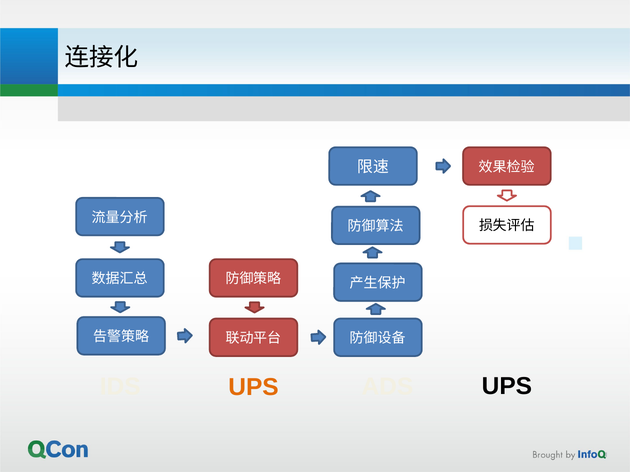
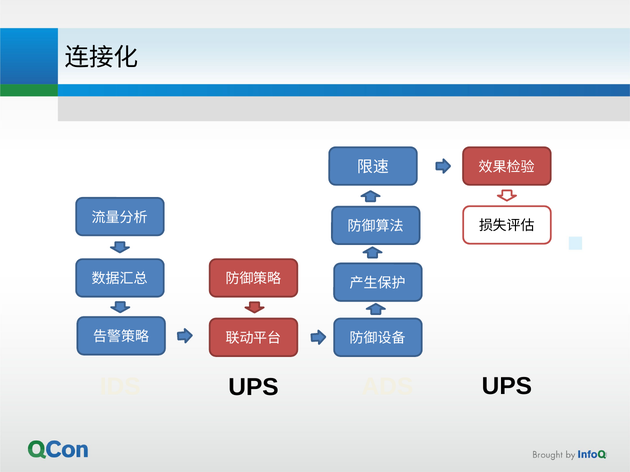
UPS at (253, 387) colour: orange -> black
